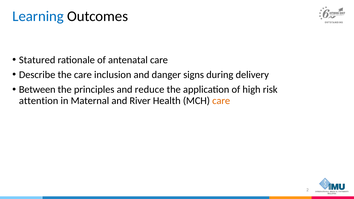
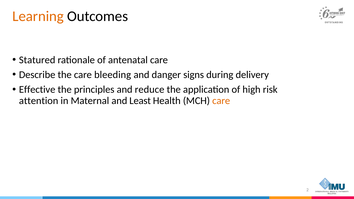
Learning colour: blue -> orange
inclusion: inclusion -> bleeding
Between: Between -> Effective
River: River -> Least
